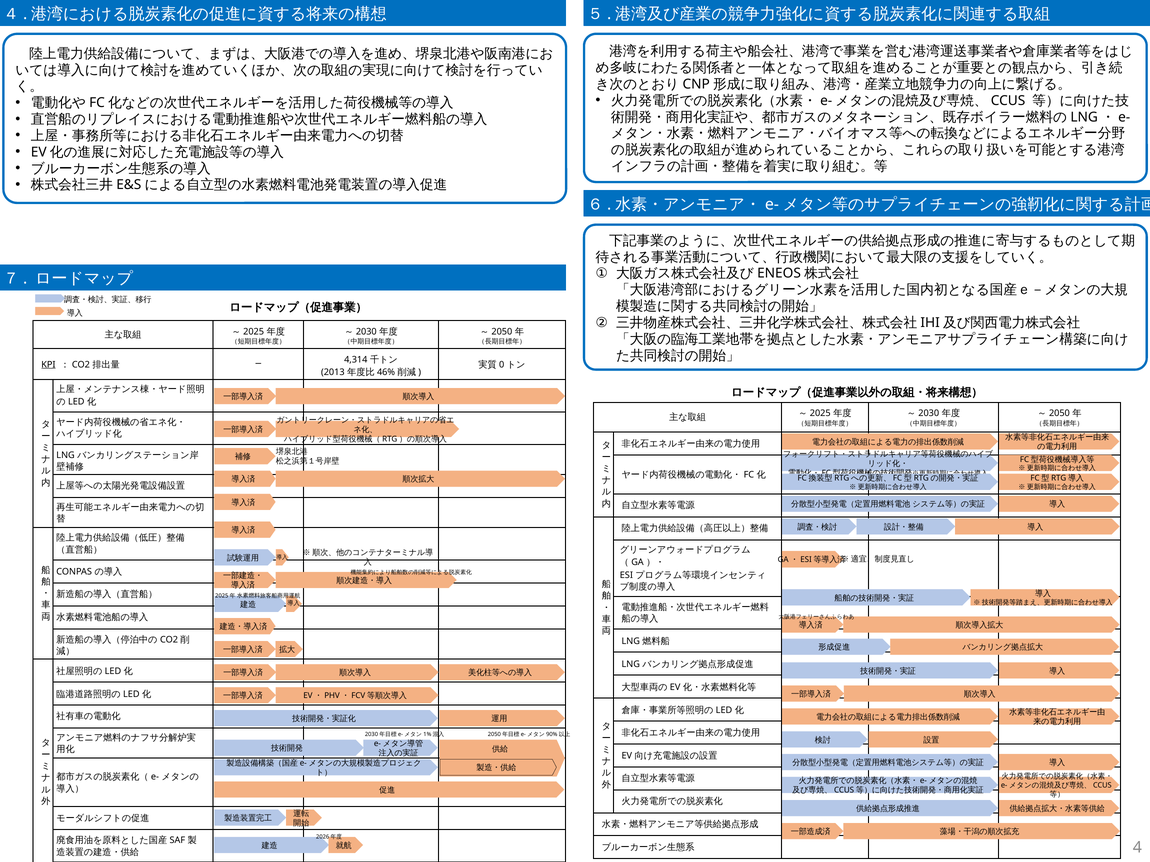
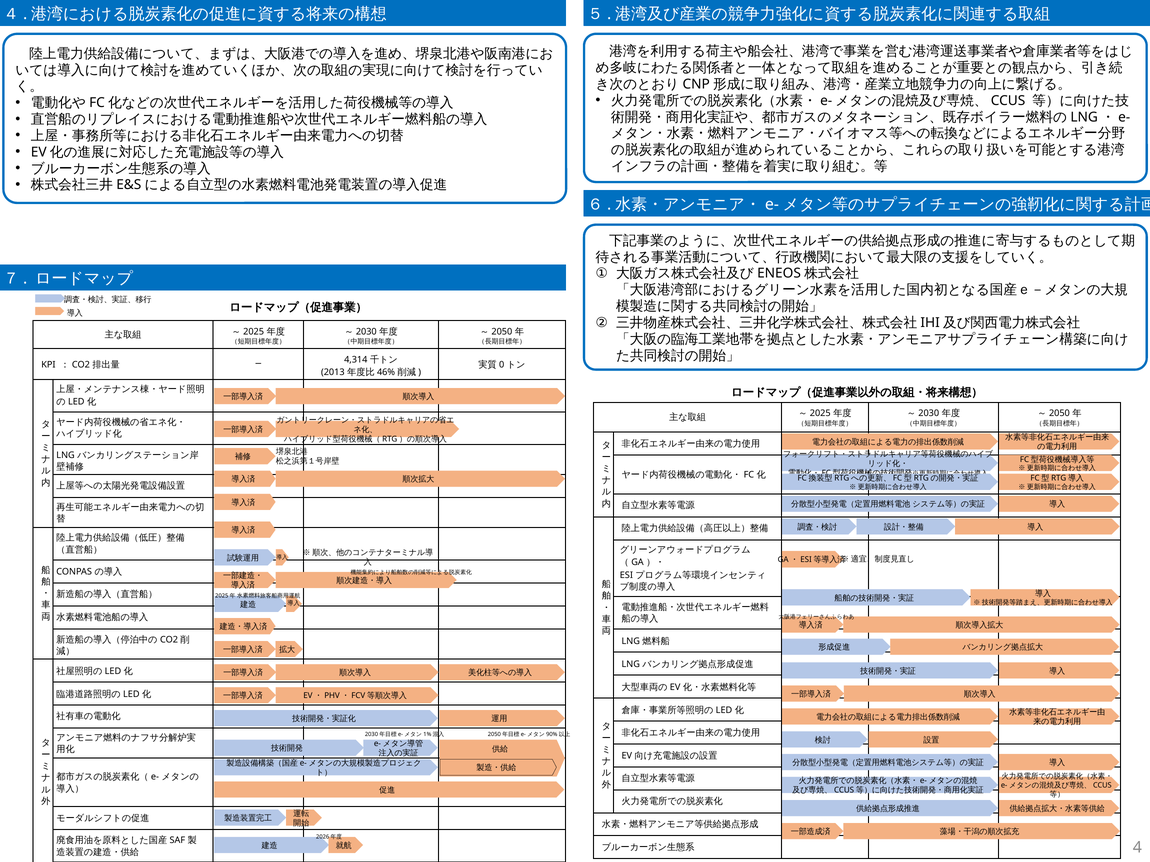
KPI underline: present -> none
